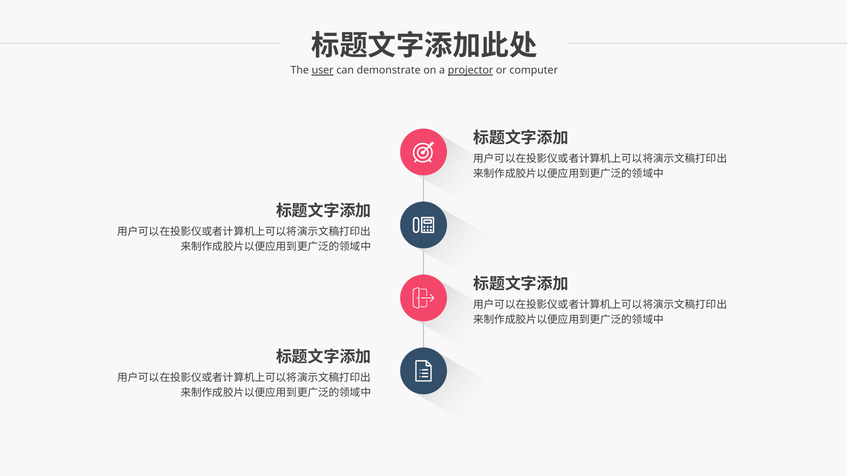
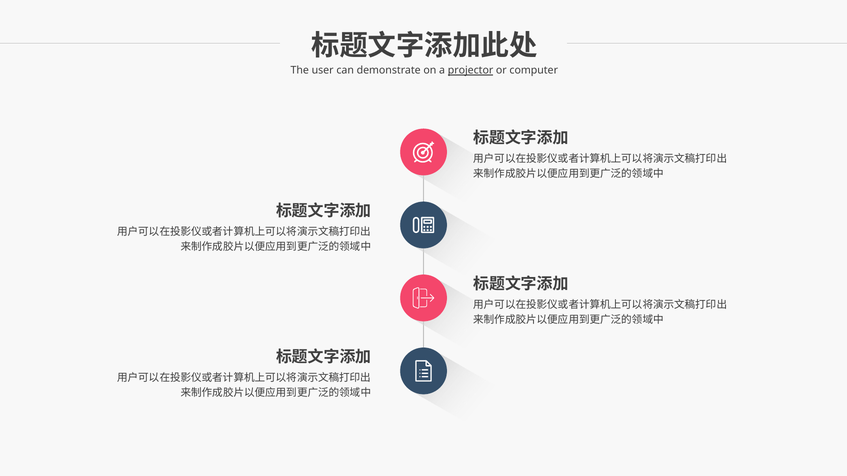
user underline: present -> none
